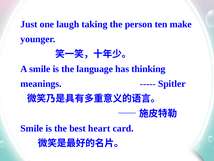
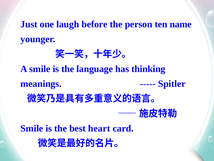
taking: taking -> before
make: make -> name
